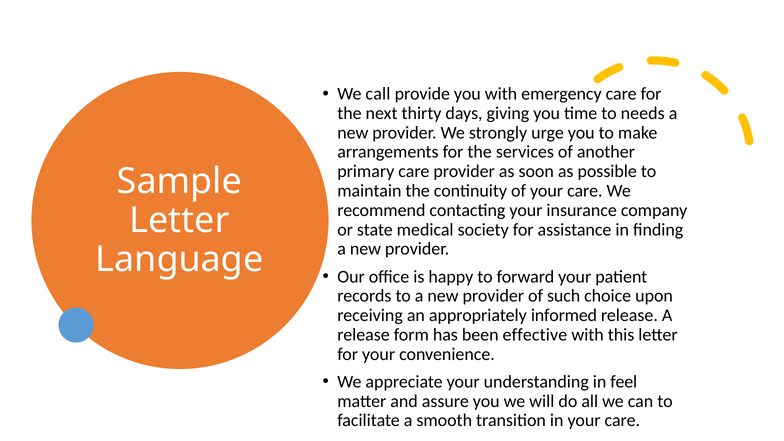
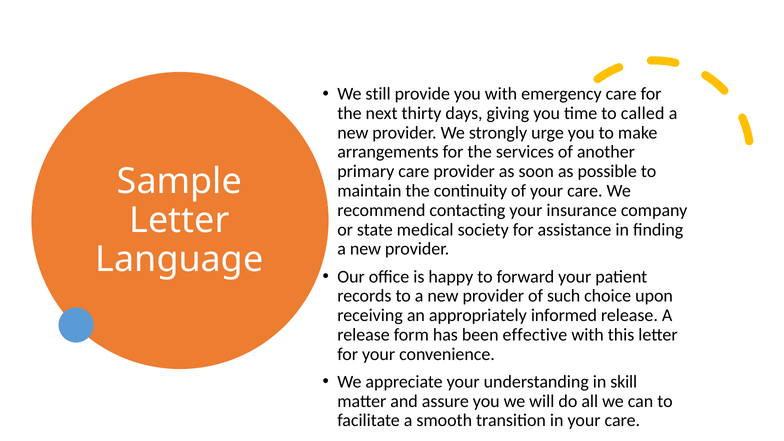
call: call -> still
needs: needs -> called
feel: feel -> skill
